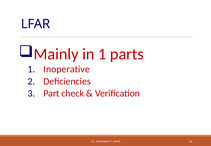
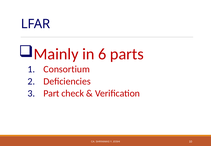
in 1: 1 -> 6
Inoperative: Inoperative -> Consortium
